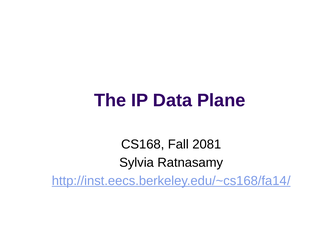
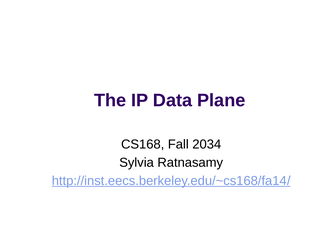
2081: 2081 -> 2034
